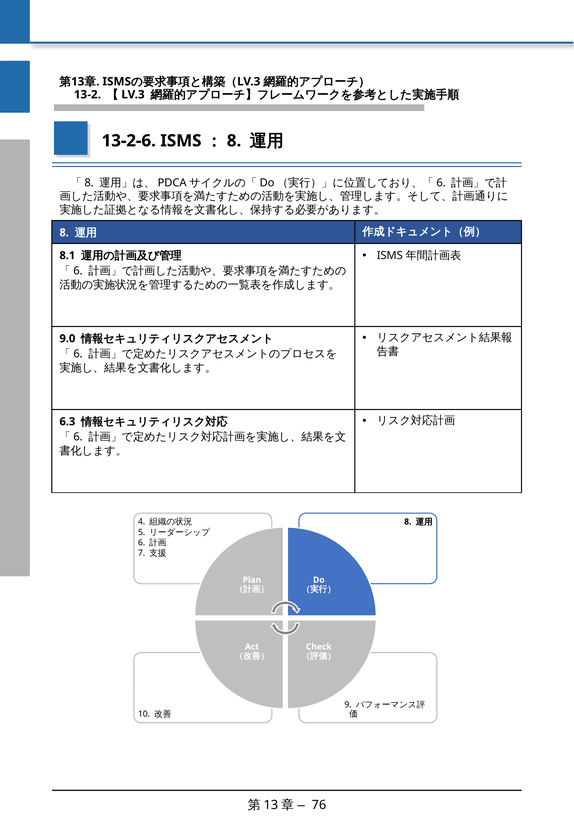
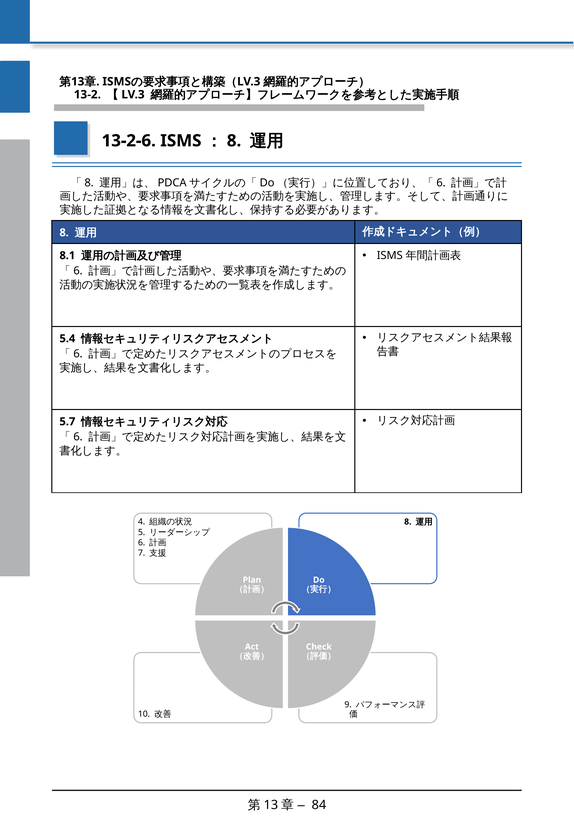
9.0: 9.0 -> 5.4
6.3: 6.3 -> 5.7
76: 76 -> 84
